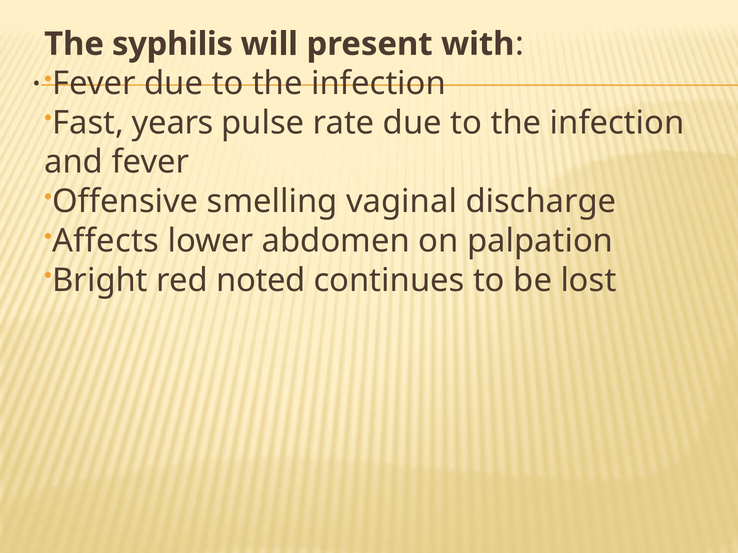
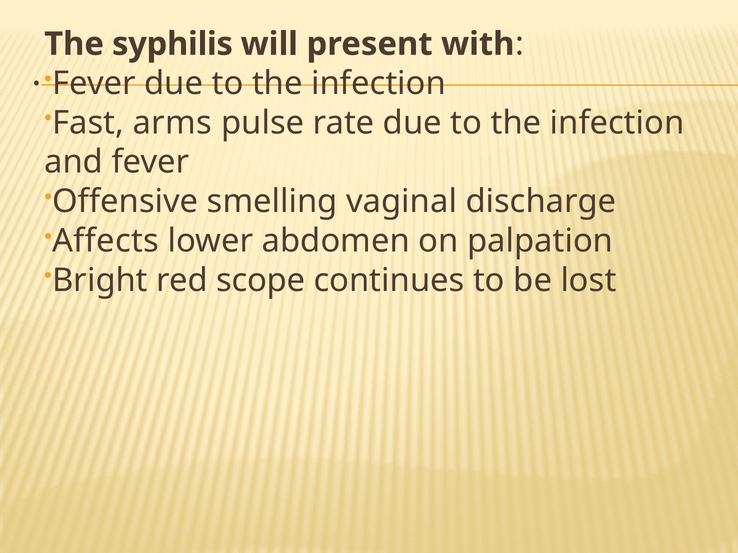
years: years -> arms
noted: noted -> scope
